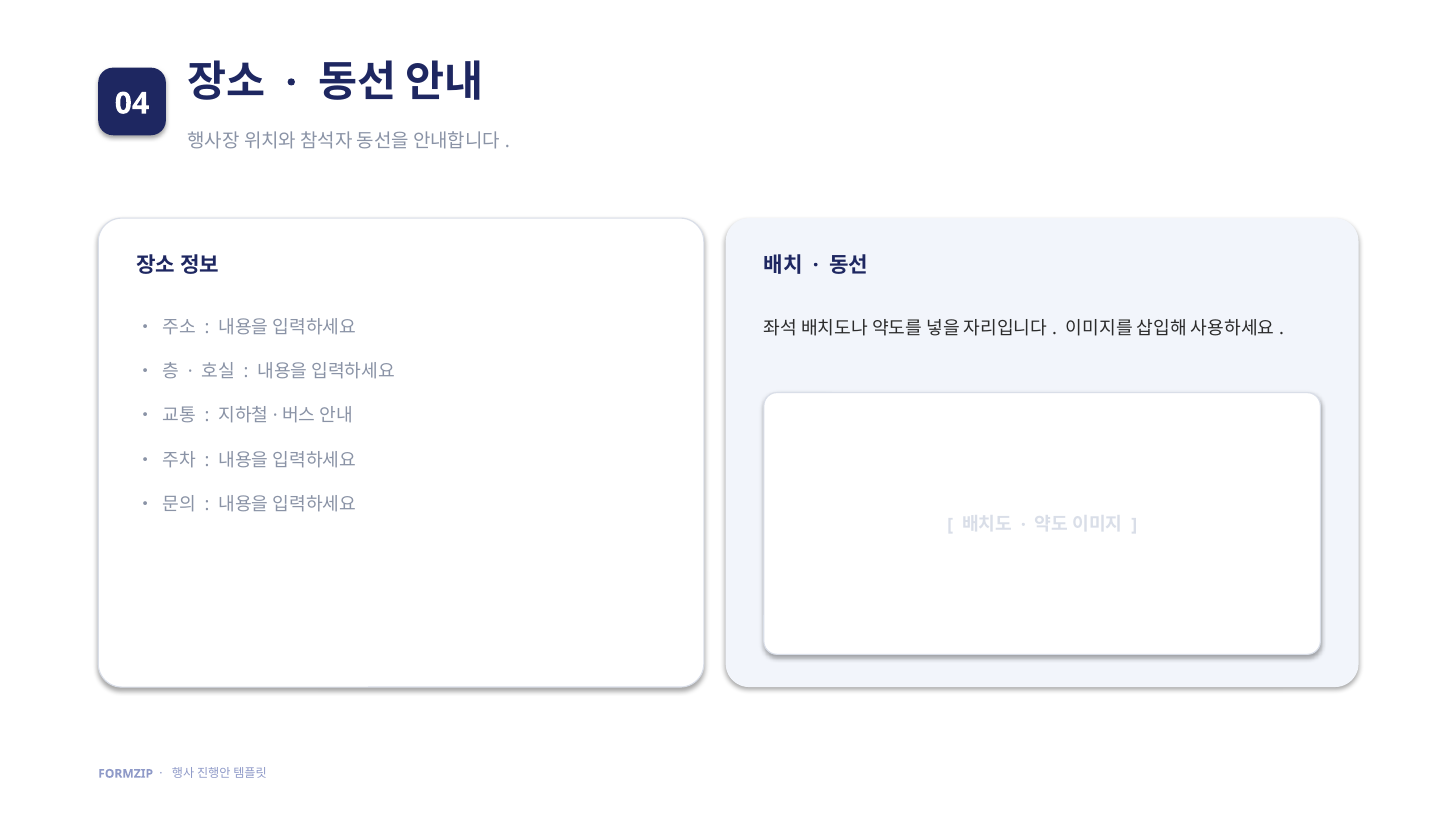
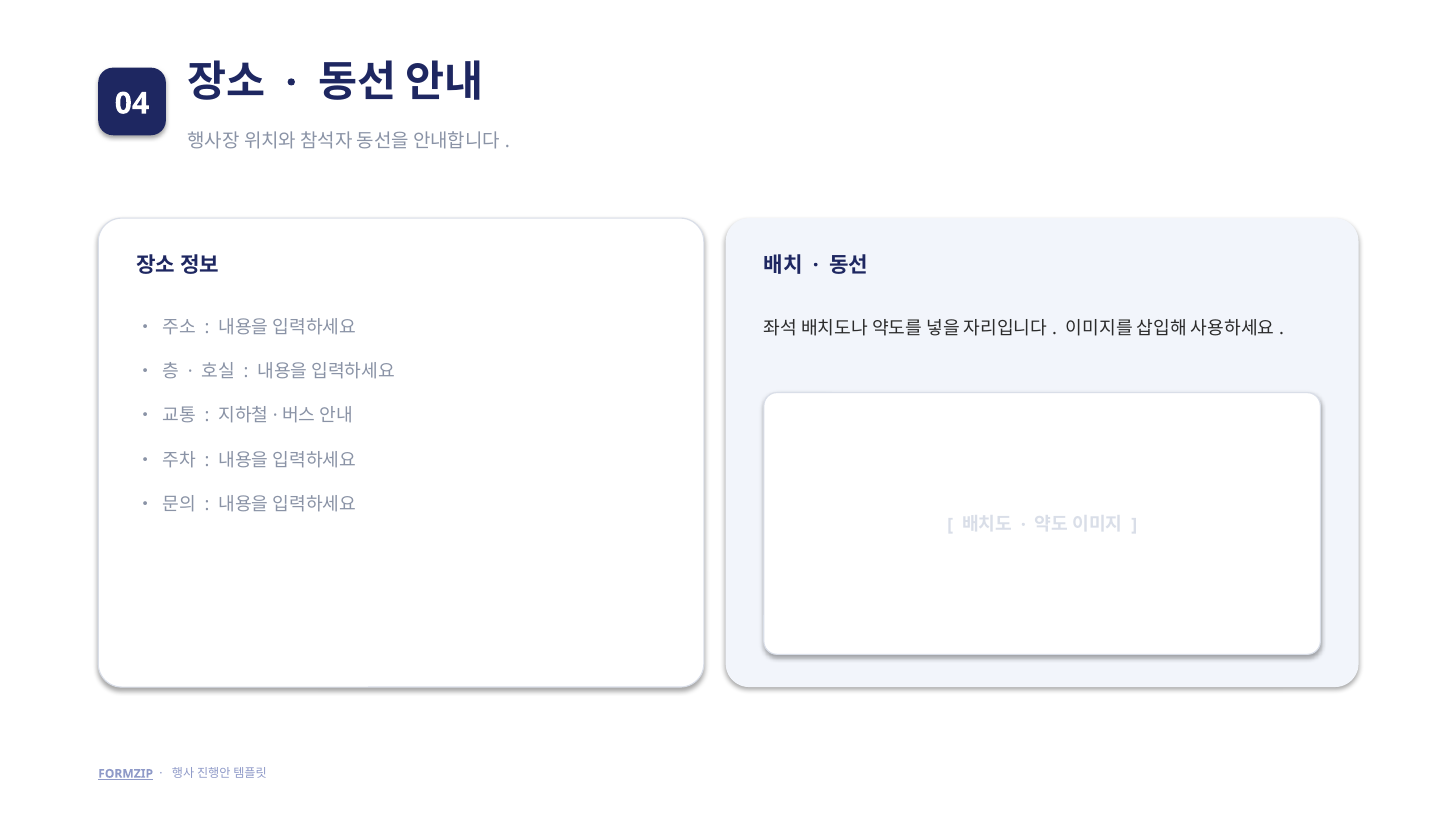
FORMZIP underline: none -> present
